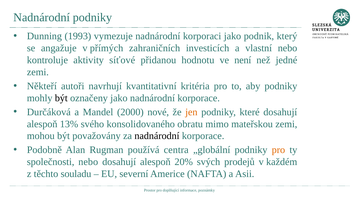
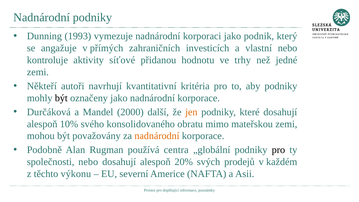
není: není -> trhy
nové: nové -> další
13%: 13% -> 10%
nadnárodní at (157, 136) colour: black -> orange
pro at (278, 150) colour: orange -> black
souladu: souladu -> výkonu
